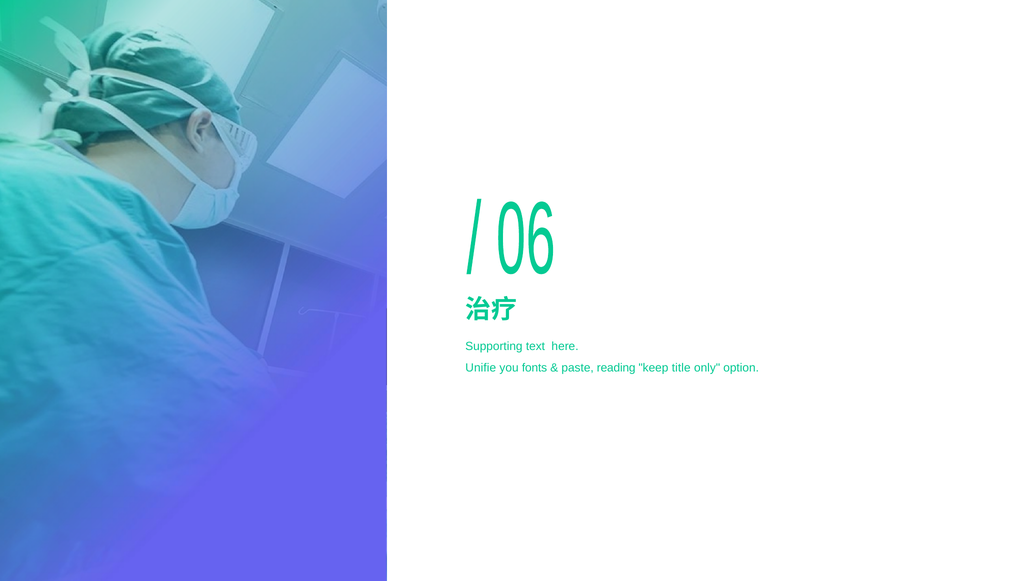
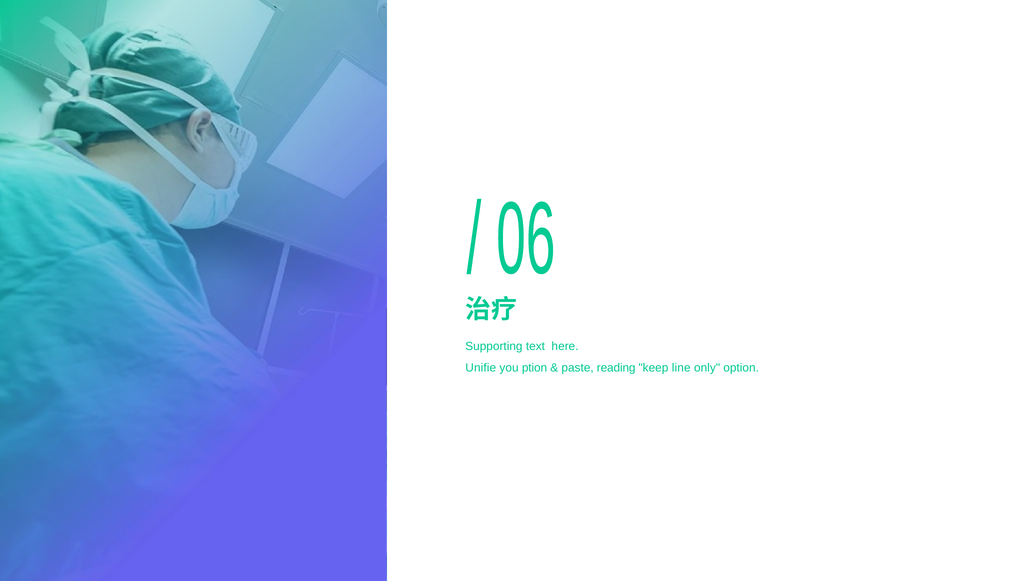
fonts: fonts -> ption
title: title -> line
